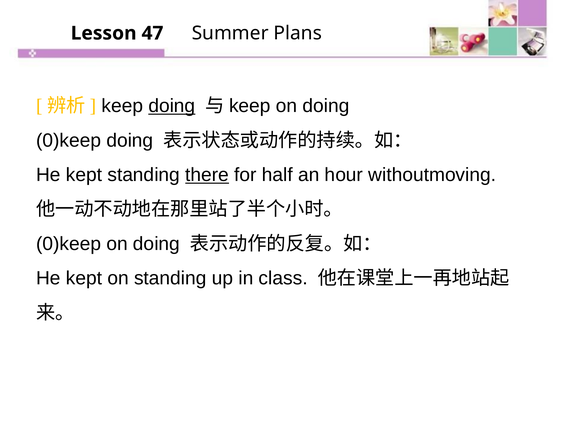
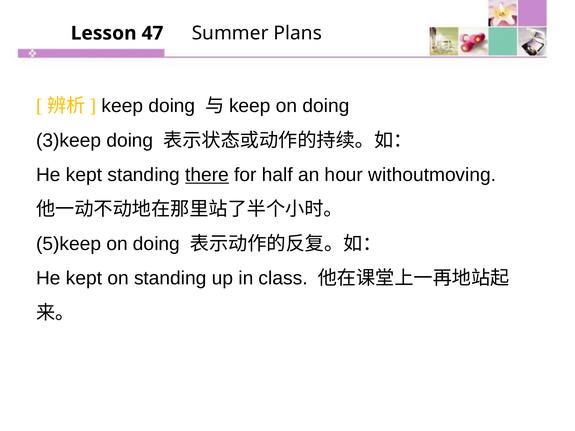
doing at (172, 106) underline: present -> none
0)keep at (69, 140): 0)keep -> 3)keep
0)keep at (69, 244): 0)keep -> 5)keep
